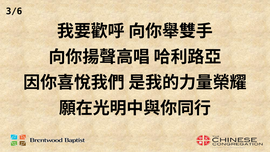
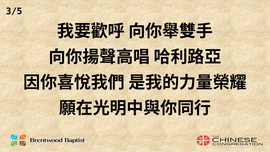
3/6: 3/6 -> 3/5
